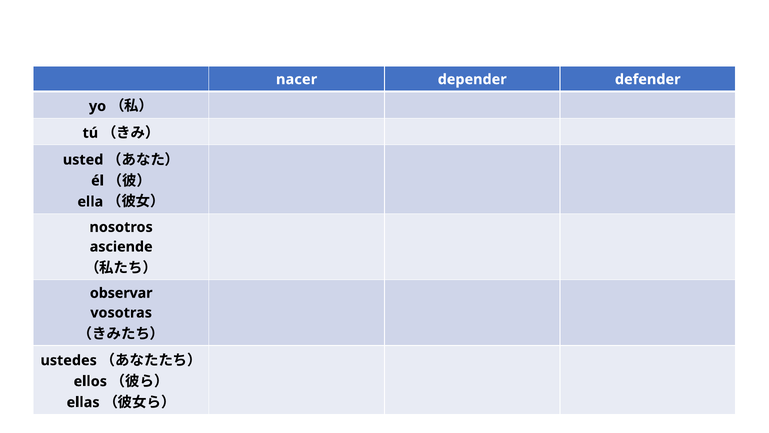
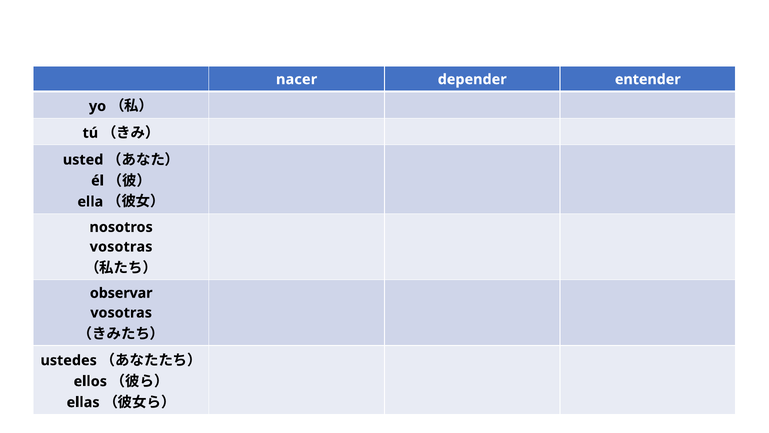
defender: defender -> entender
asciende at (121, 247): asciende -> vosotras
